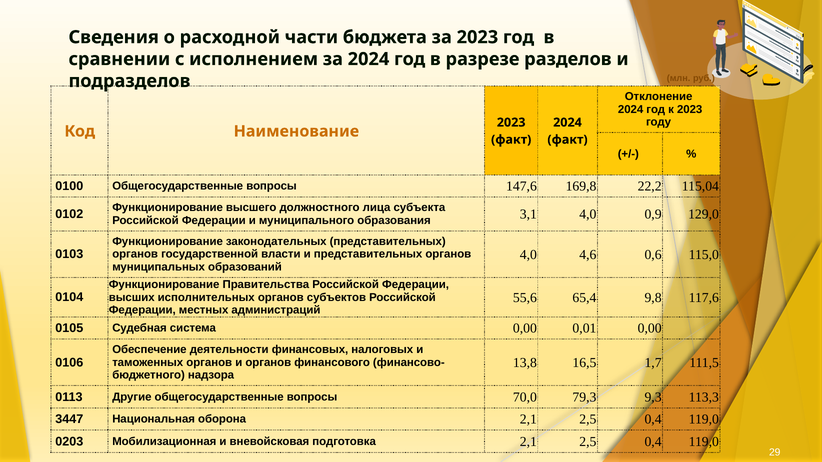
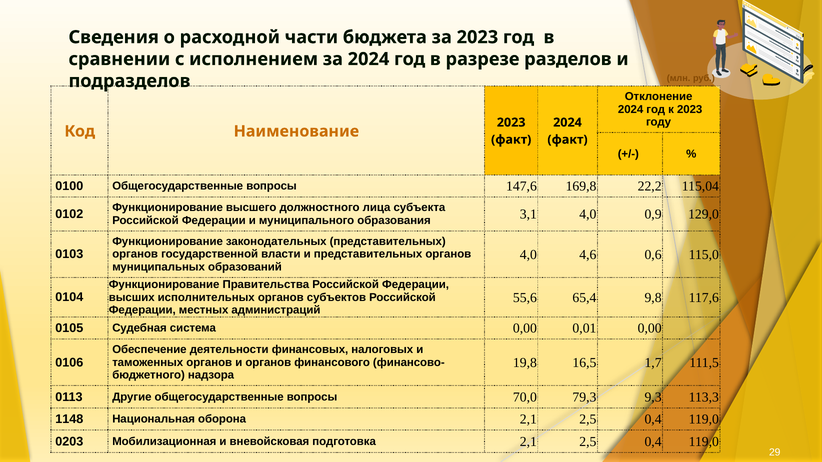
13,8: 13,8 -> 19,8
3447: 3447 -> 1148
